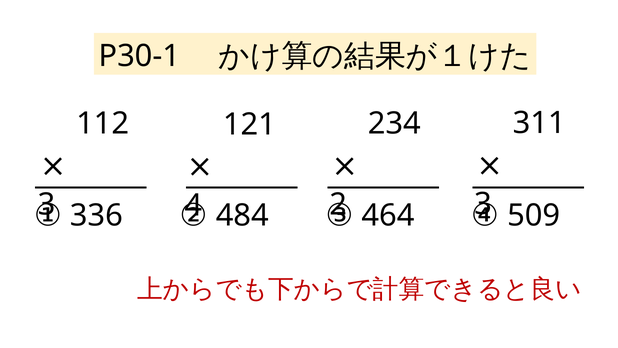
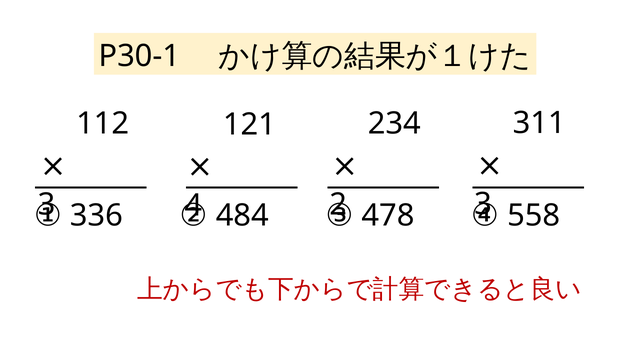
464: 464 -> 478
509: 509 -> 558
